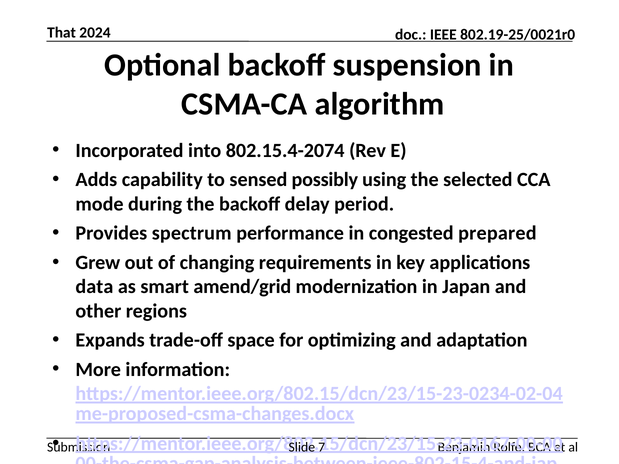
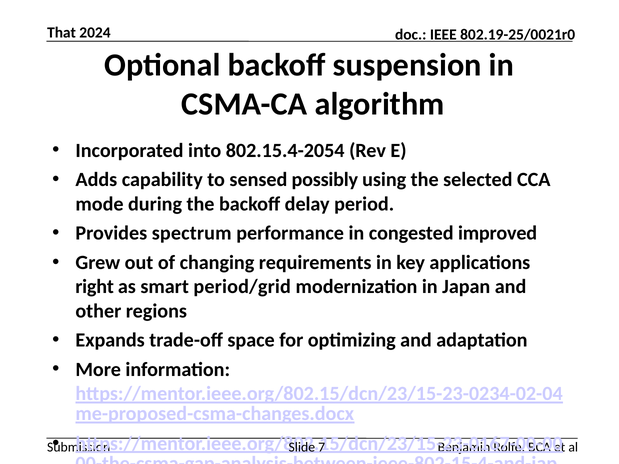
802.15.4-2074: 802.15.4-2074 -> 802.15.4-2054
prepared: prepared -> improved
data: data -> right
amend/grid: amend/grid -> period/grid
